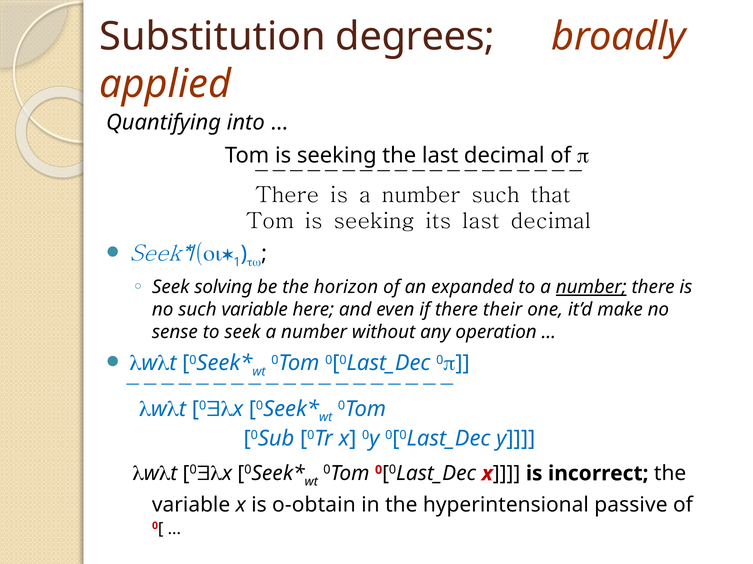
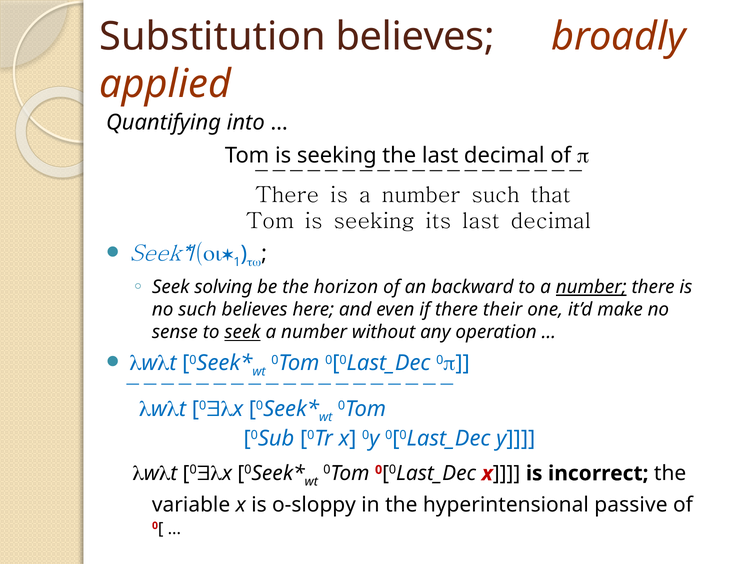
Substitution degrees: degrees -> believes
expanded: expanded -> backward
such variable: variable -> believes
seek at (243, 333) underline: none -> present
o-obtain: o-obtain -> o-sloppy
